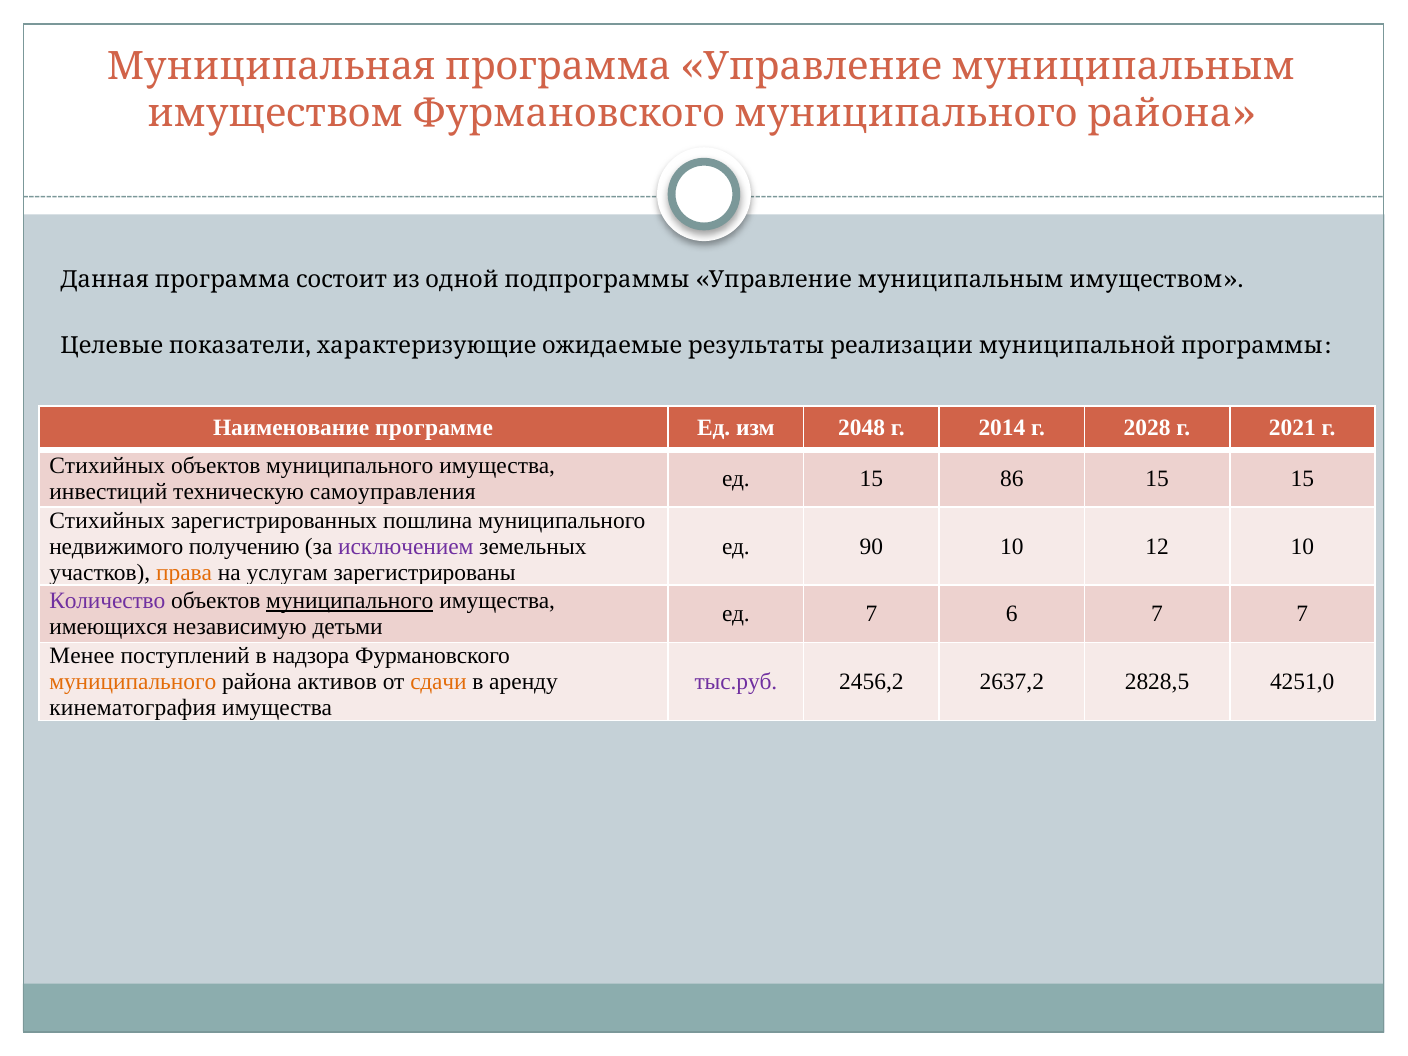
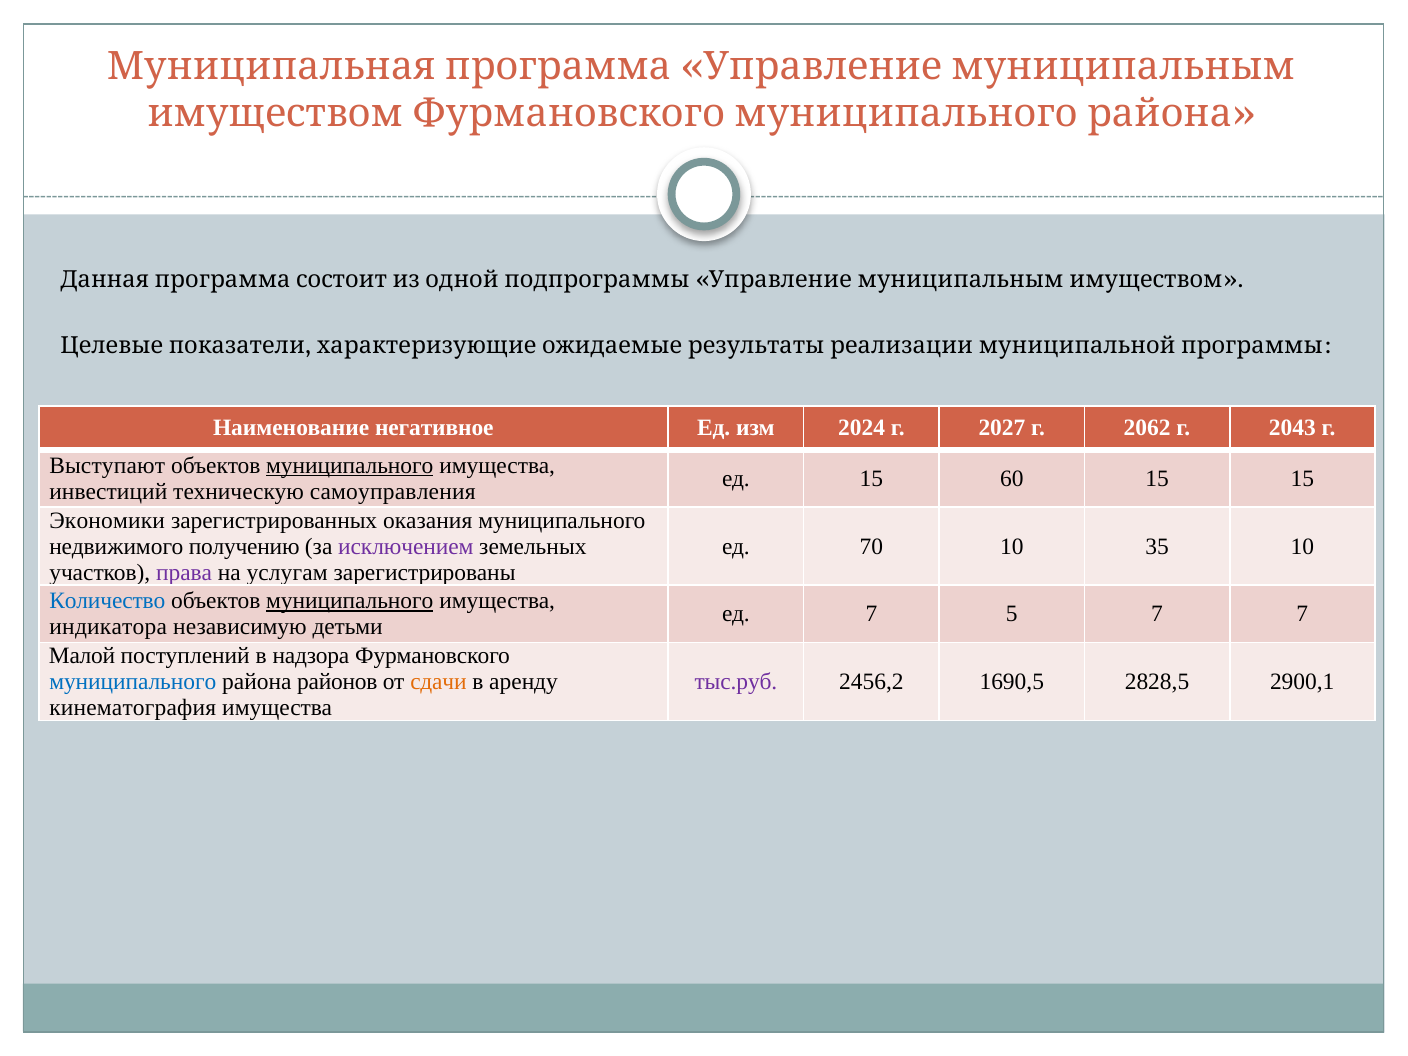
программе: программе -> негативное
2048: 2048 -> 2024
2014: 2014 -> 2027
2028: 2028 -> 2062
2021: 2021 -> 2043
Стихийных at (107, 466): Стихийных -> Выступают
муниципального at (350, 466) underline: none -> present
86: 86 -> 60
Стихийных at (107, 520): Стихийных -> Экономики
пошлина: пошлина -> оказания
90: 90 -> 70
12: 12 -> 35
права colour: orange -> purple
Количество colour: purple -> blue
6: 6 -> 5
имеющихся: имеющихся -> индикатора
Менее: Менее -> Малой
муниципального at (133, 682) colour: orange -> blue
активов: активов -> районов
2637,2: 2637,2 -> 1690,5
4251,0: 4251,0 -> 2900,1
